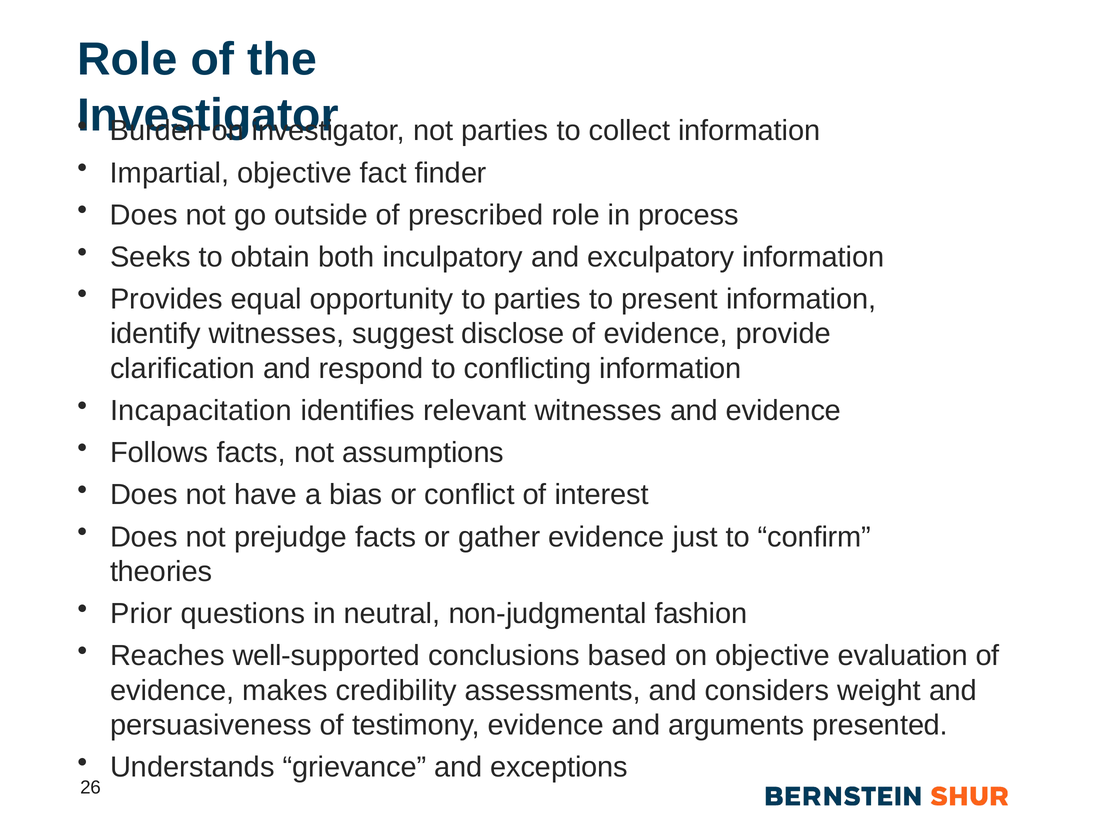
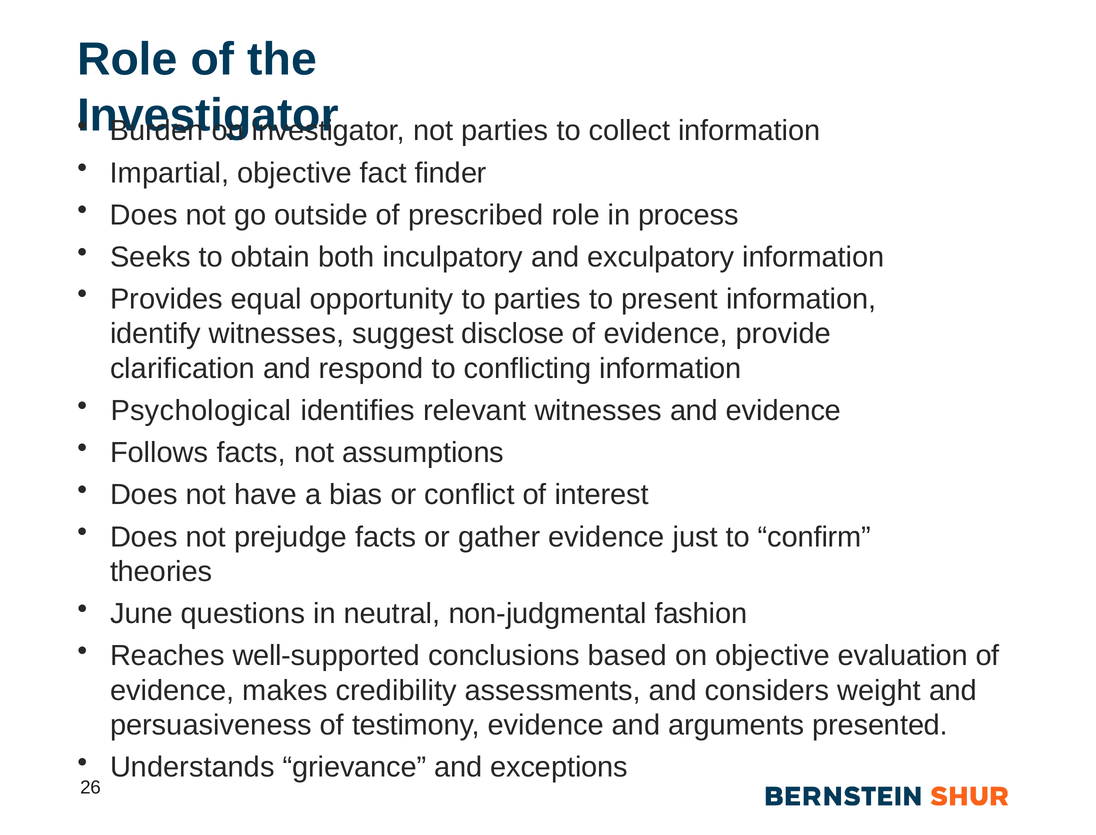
Incapacitation: Incapacitation -> Psychological
Prior: Prior -> June
